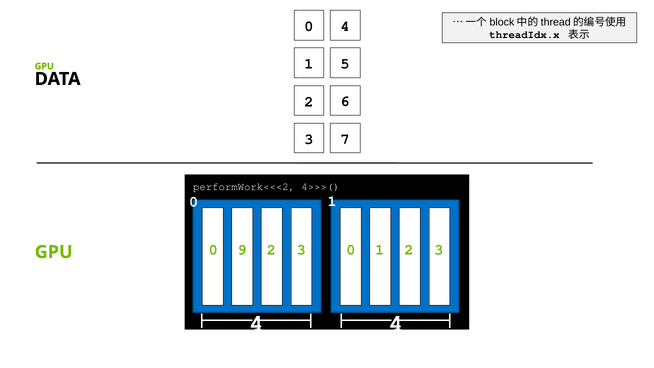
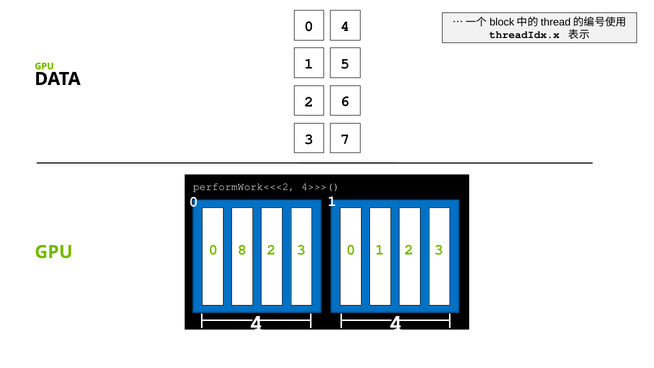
9: 9 -> 8
